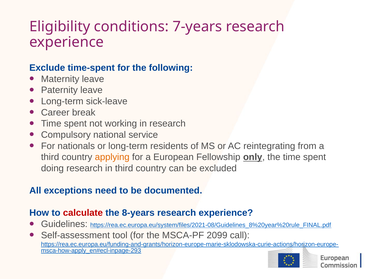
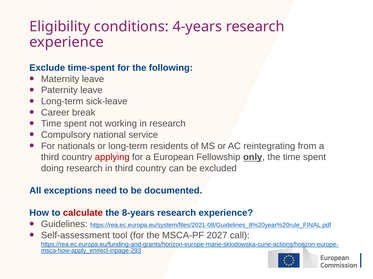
7-years: 7-years -> 4-years
applying colour: orange -> red
2099: 2099 -> 2027
